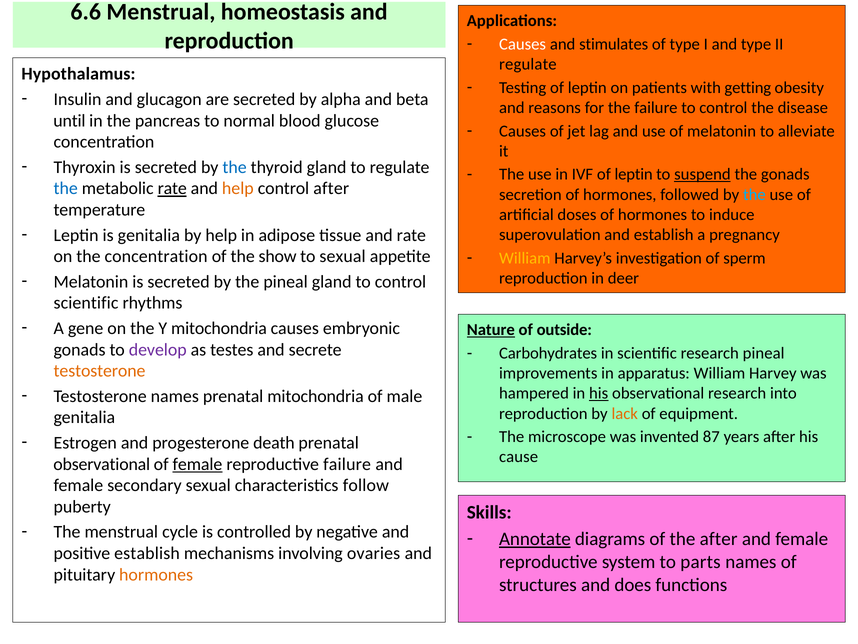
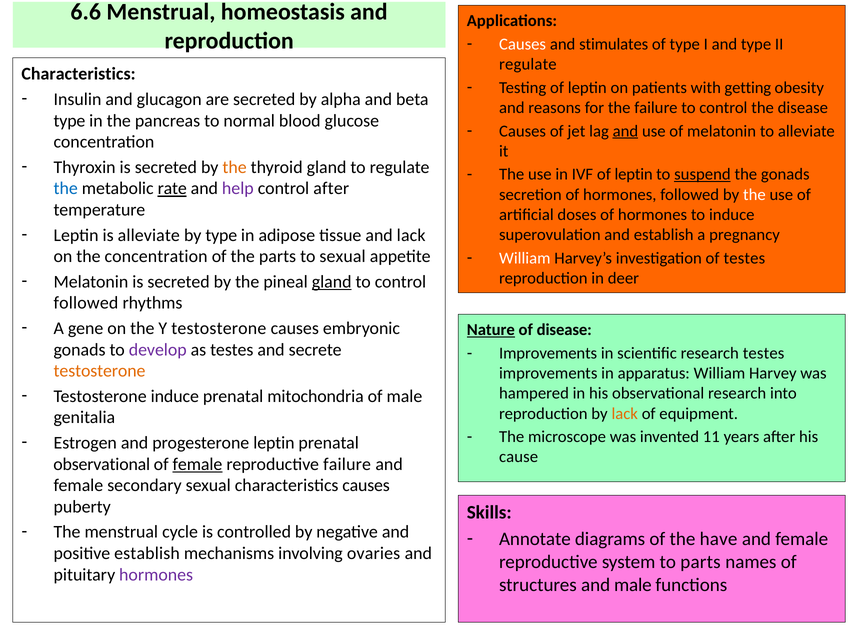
Hypothalamus at (78, 74): Hypothalamus -> Characteristics
until at (69, 121): until -> type
and at (625, 131) underline: none -> present
the at (235, 167) colour: blue -> orange
help at (238, 188) colour: orange -> purple
the at (754, 194) colour: light blue -> white
is genitalia: genitalia -> alleviate
by help: help -> type
and rate: rate -> lack
the show: show -> parts
William at (525, 258) colour: yellow -> white
of sperm: sperm -> testes
gland at (332, 281) underline: none -> present
scientific at (86, 303): scientific -> followed
Y mitochondria: mitochondria -> testosterone
of outside: outside -> disease
Carbohydrates at (548, 353): Carbohydrates -> Improvements
research pineal: pineal -> testes
his at (599, 393) underline: present -> none
Testosterone names: names -> induce
87: 87 -> 11
progesterone death: death -> leptin
characteristics follow: follow -> causes
Annotate underline: present -> none
the after: after -> have
hormones at (156, 575) colour: orange -> purple
and does: does -> male
